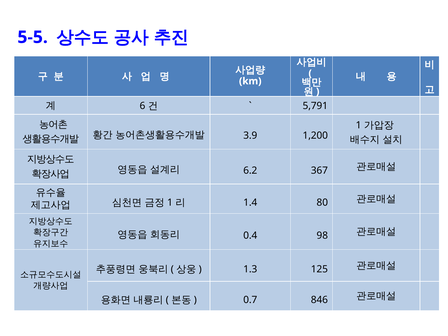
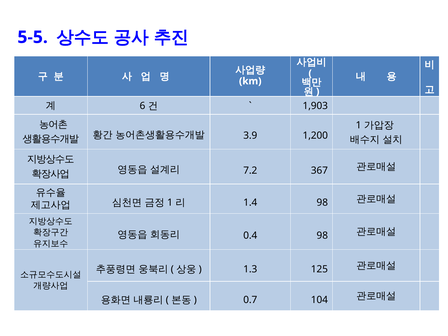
5,791: 5,791 -> 1,903
6.2: 6.2 -> 7.2
1.4 80: 80 -> 98
846: 846 -> 104
